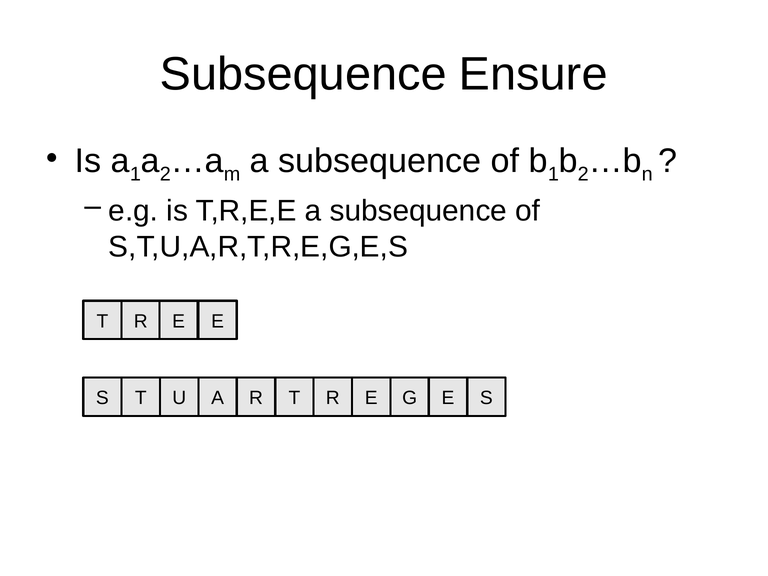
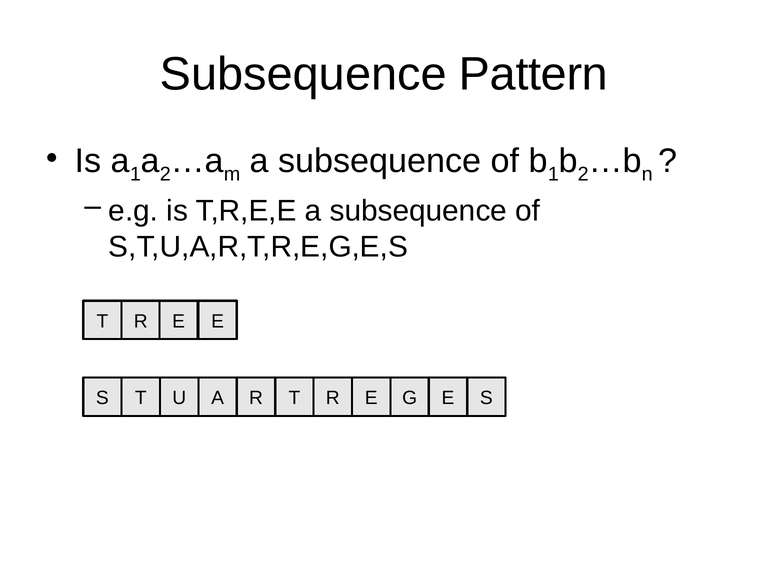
Ensure: Ensure -> Pattern
